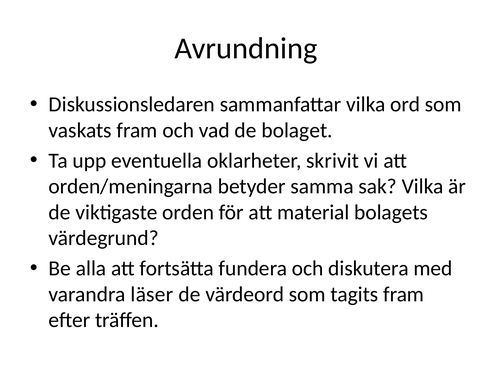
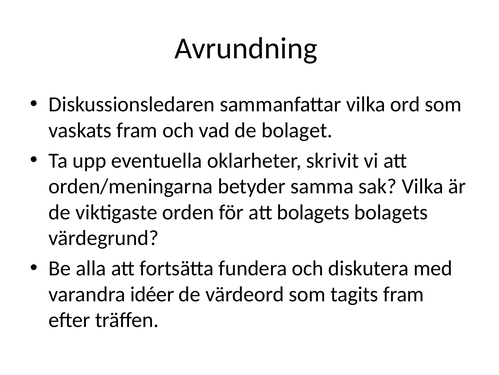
att material: material -> bolagets
läser: läser -> idéer
